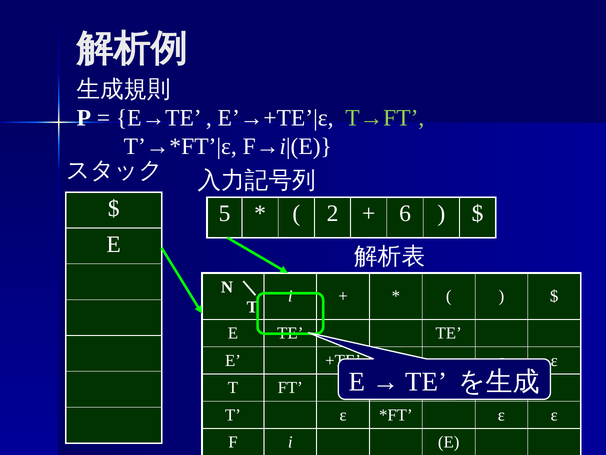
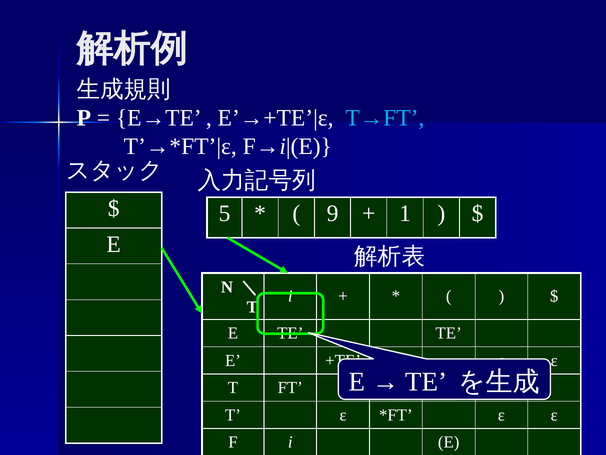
T→FT colour: light green -> light blue
2: 2 -> 9
6: 6 -> 1
